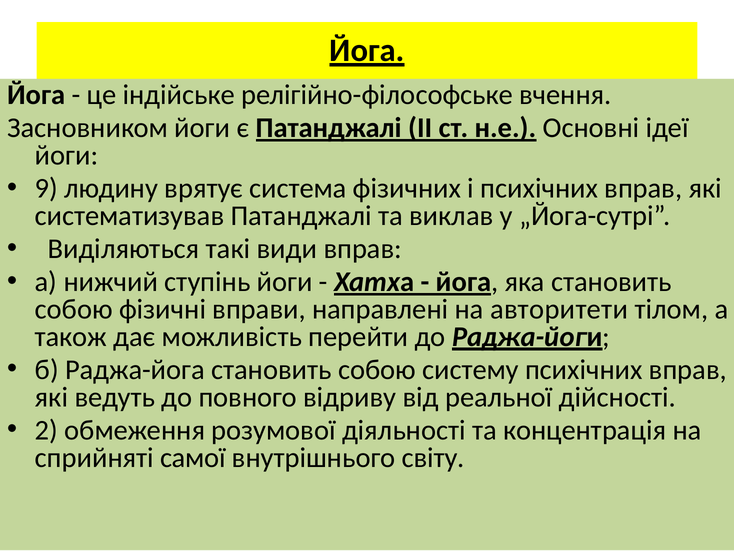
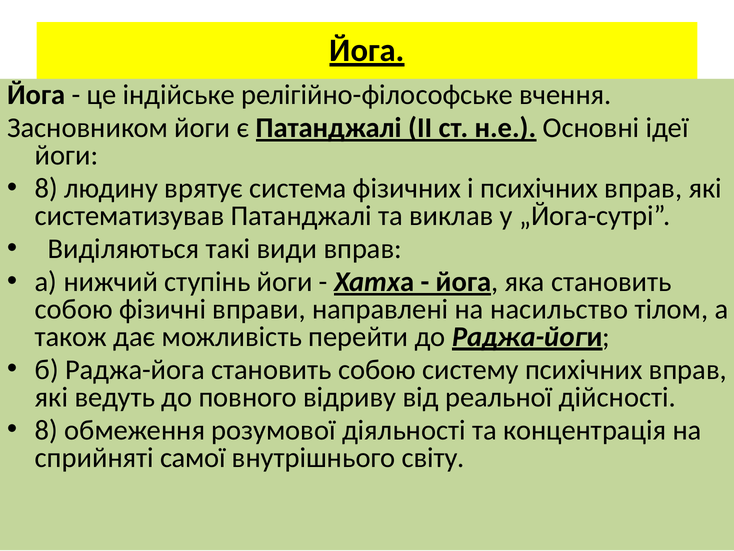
9 at (46, 188): 9 -> 8
авторитети: авторитети -> насильство
2 at (46, 430): 2 -> 8
